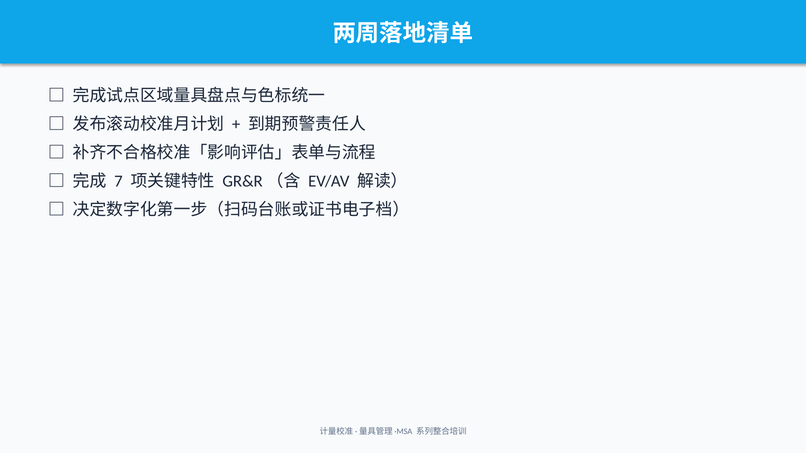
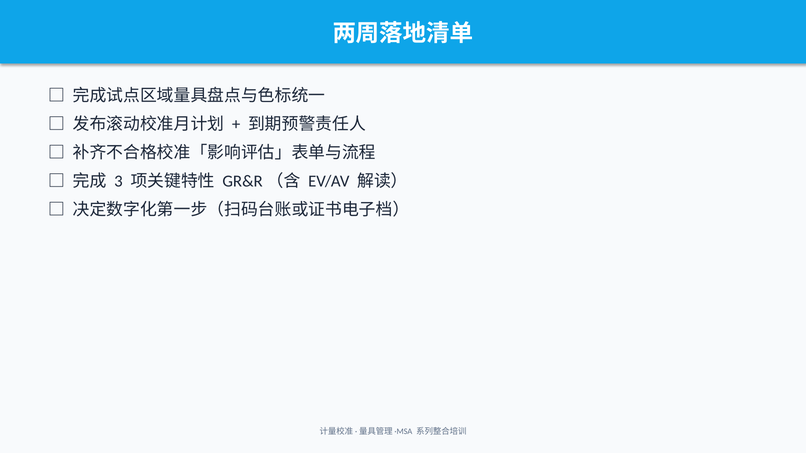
7: 7 -> 3
